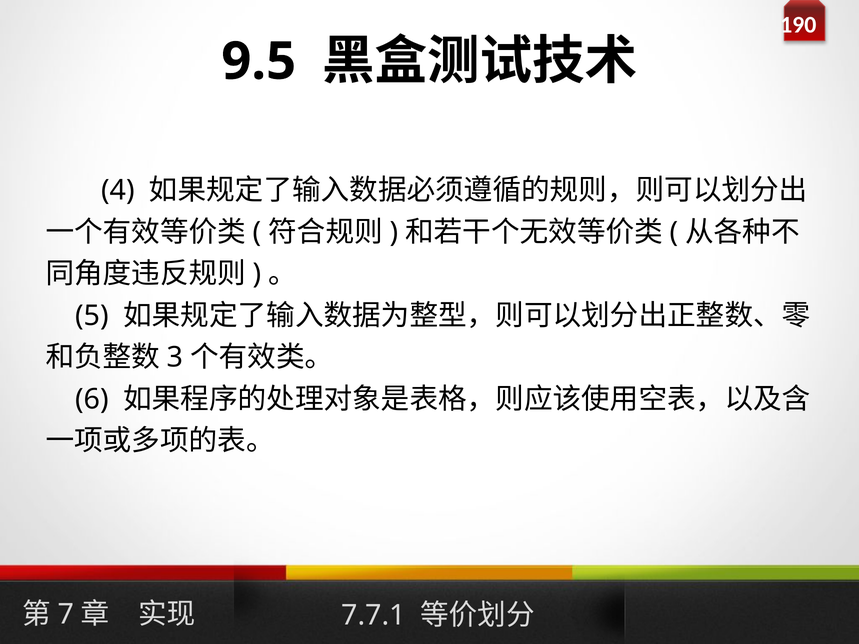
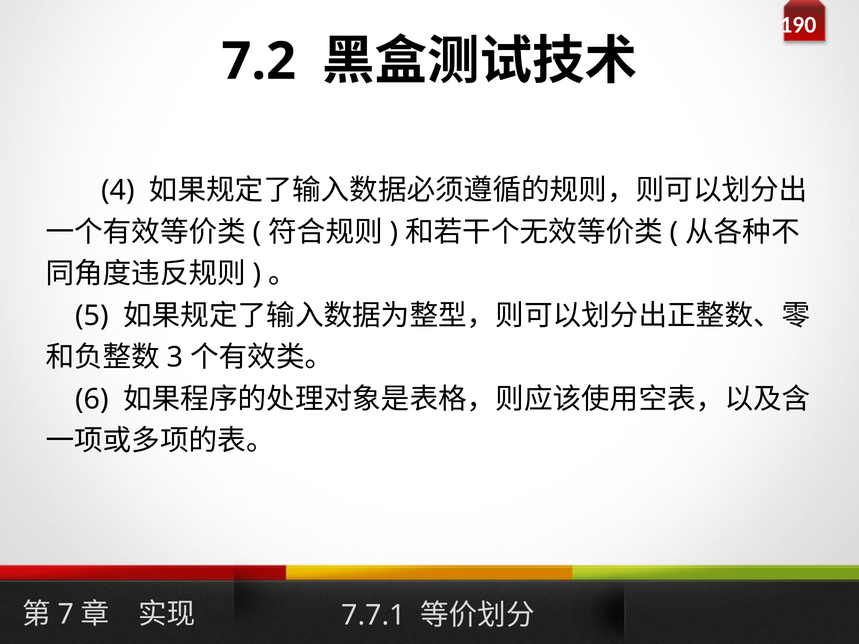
9.5: 9.5 -> 7.2
